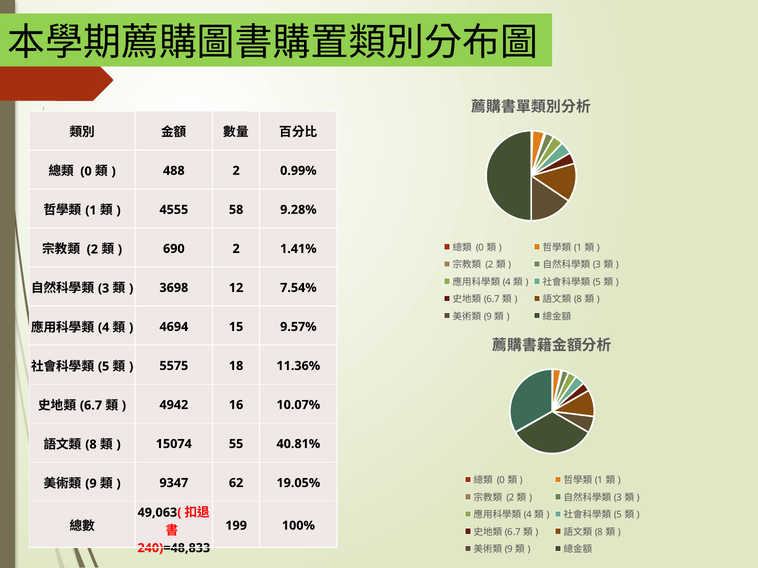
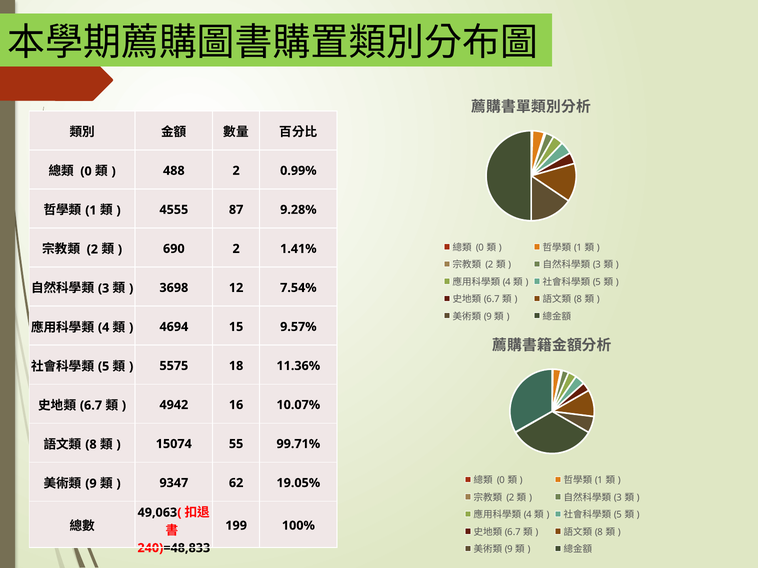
58: 58 -> 87
40.81%: 40.81% -> 99.71%
